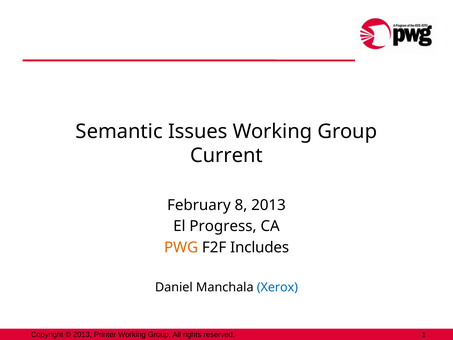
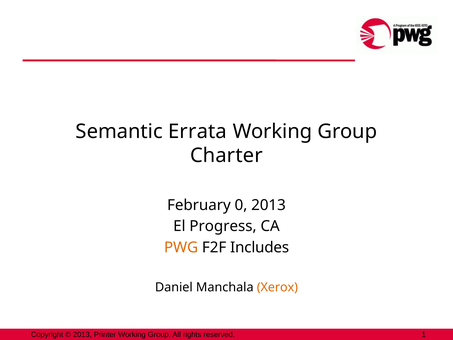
Issues: Issues -> Errata
Current: Current -> Charter
8: 8 -> 0
Xerox colour: blue -> orange
